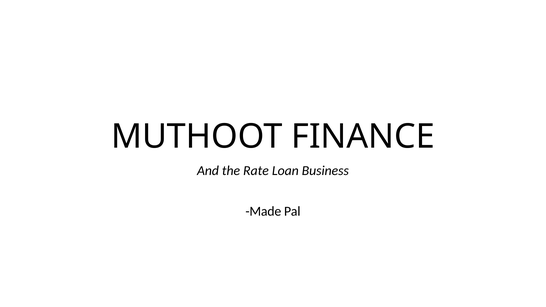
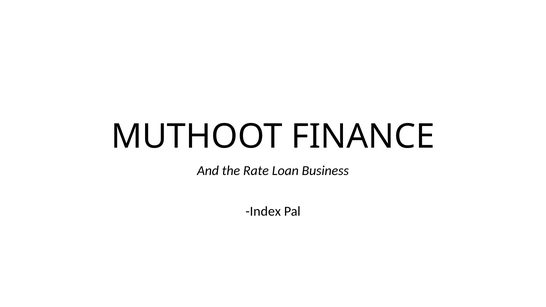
Made: Made -> Index
